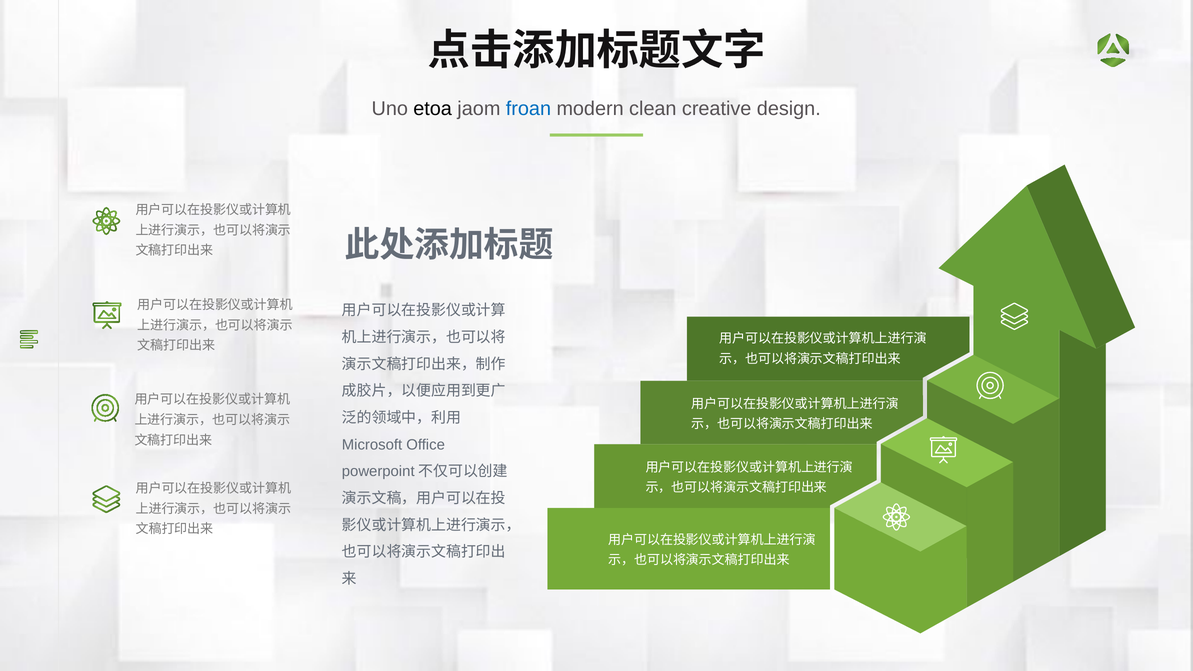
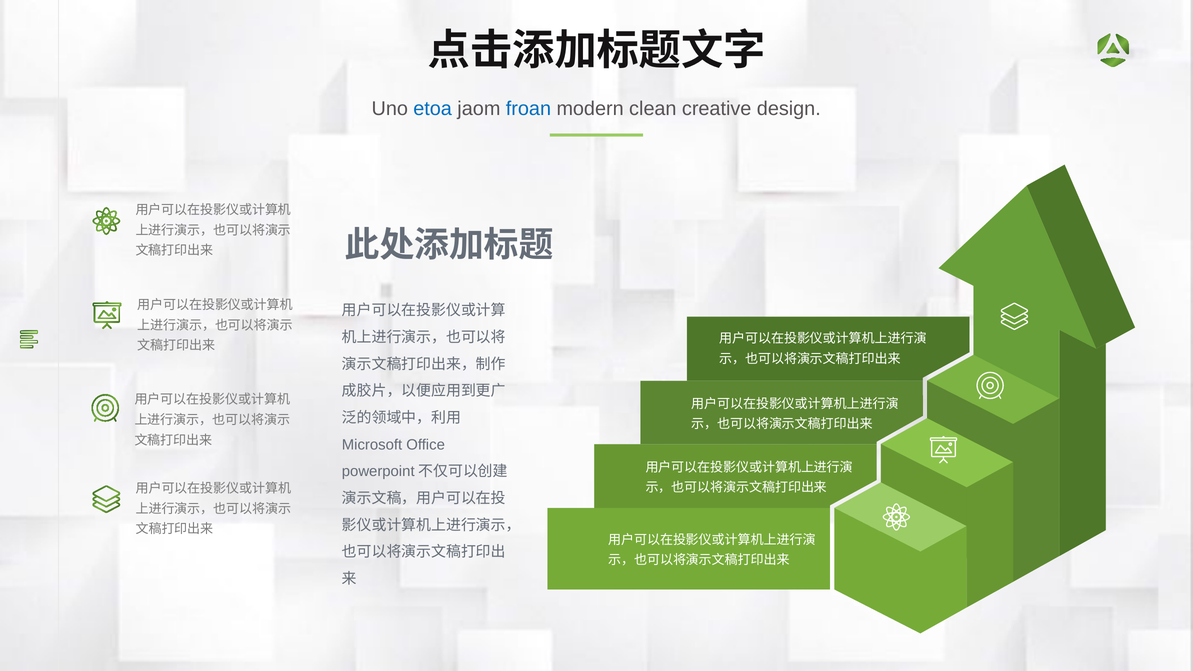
etoa colour: black -> blue
